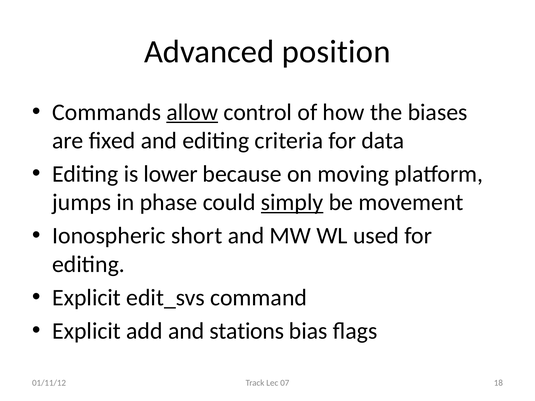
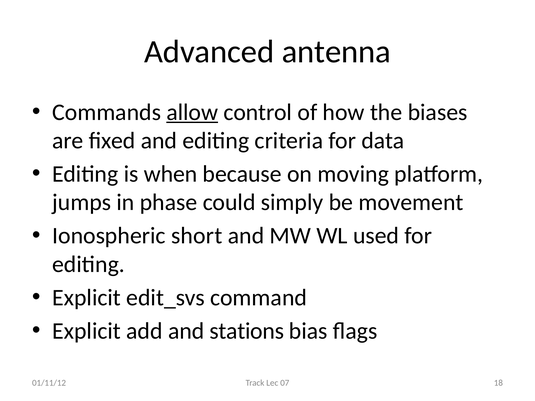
position: position -> antenna
lower: lower -> when
simply underline: present -> none
